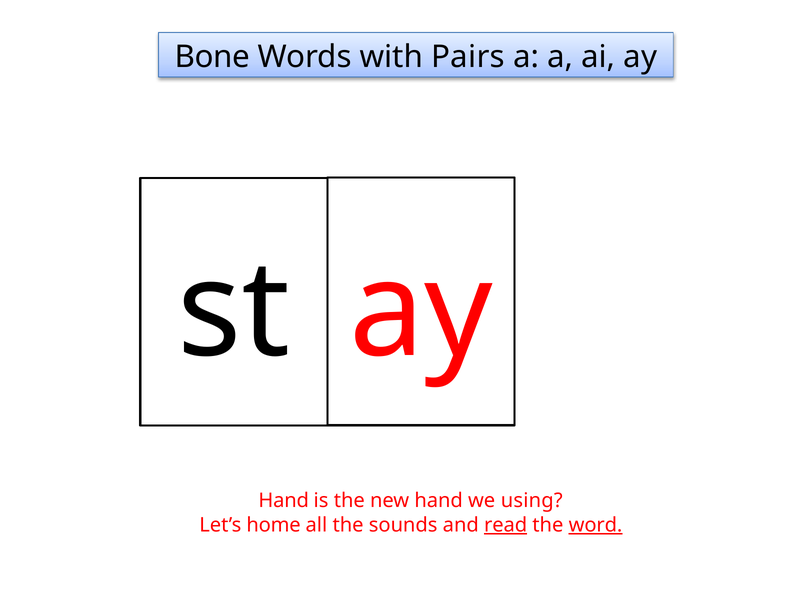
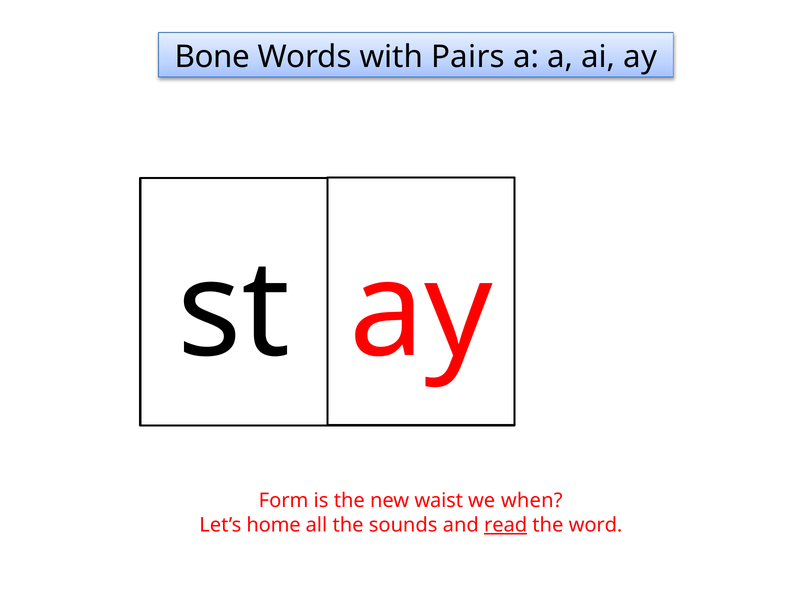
Hand at (284, 501): Hand -> Form
new hand: hand -> waist
using: using -> when
word underline: present -> none
